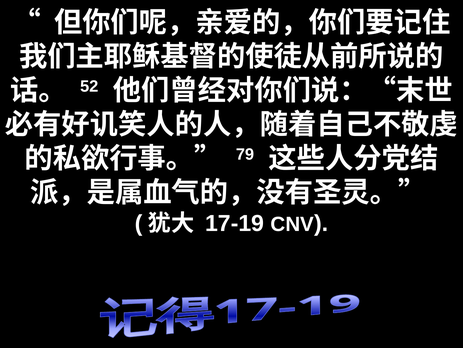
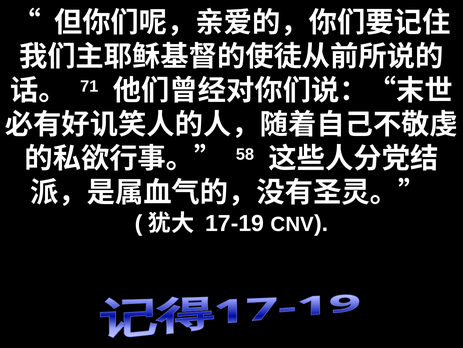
52: 52 -> 71
79: 79 -> 58
